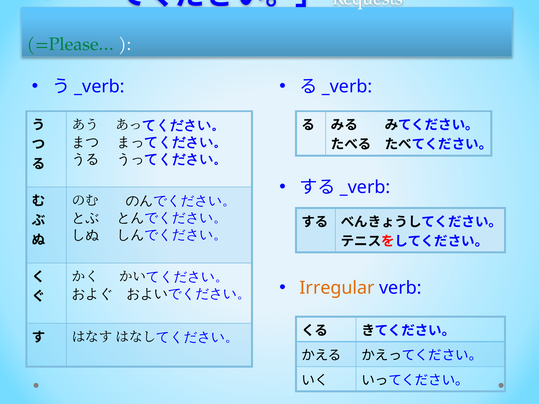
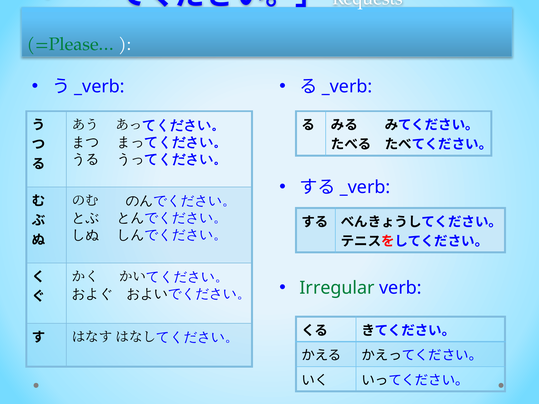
Irregular colour: orange -> green
